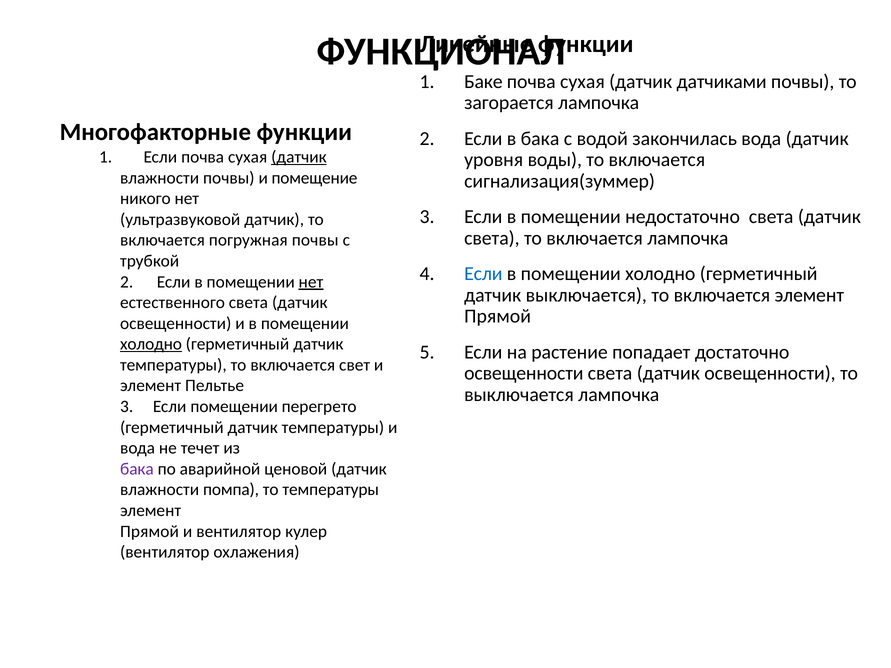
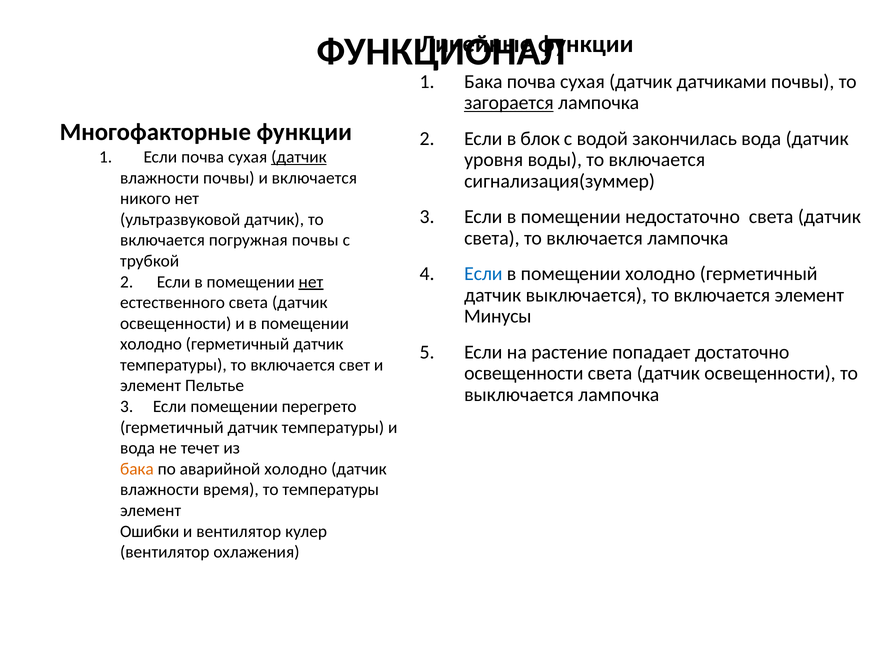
Баке at (483, 82): Баке -> Бака
загорается underline: none -> present
в бака: бака -> блок
и помещение: помещение -> включается
Прямой at (498, 317): Прямой -> Минусы
холодно at (151, 344) underline: present -> none
бака at (137, 469) colour: purple -> orange
аварийной ценовой: ценовой -> холодно
помпа: помпа -> время
Прямой at (150, 532): Прямой -> Ошибки
